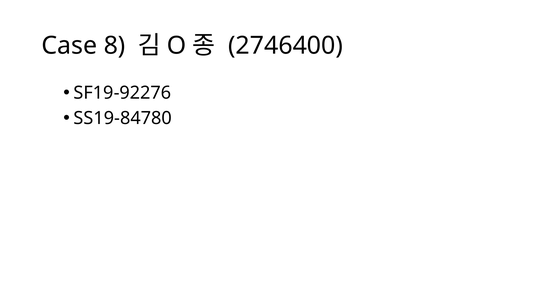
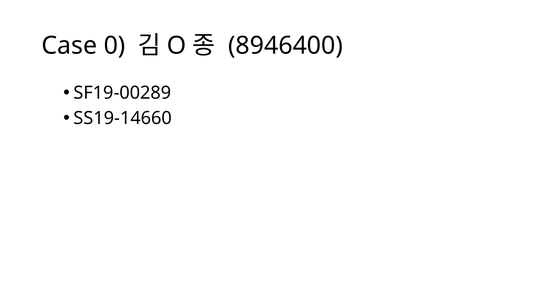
8: 8 -> 0
2746400: 2746400 -> 8946400
SF19-92276: SF19-92276 -> SF19-00289
SS19-84780: SS19-84780 -> SS19-14660
